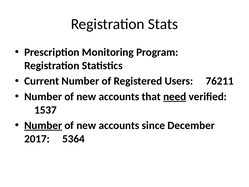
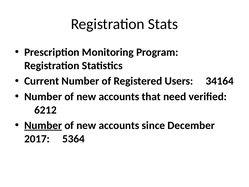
76211: 76211 -> 34164
need underline: present -> none
1537: 1537 -> 6212
